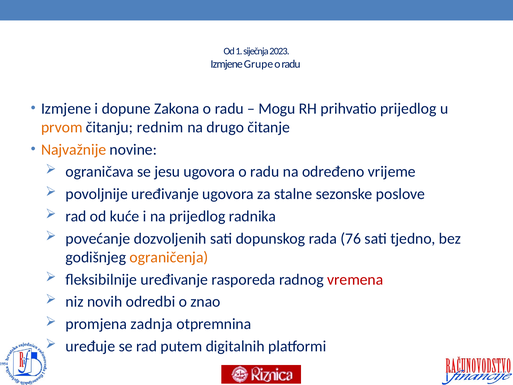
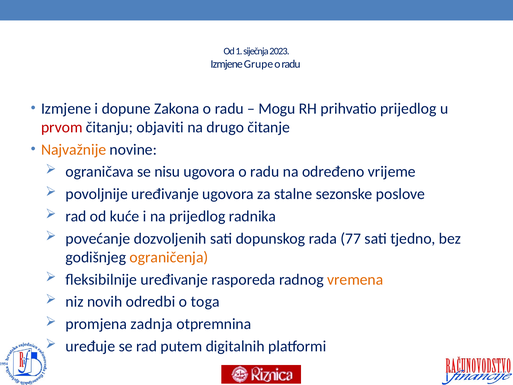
prvom colour: orange -> red
rednim: rednim -> objaviti
jesu: jesu -> nisu
76: 76 -> 77
vremena colour: red -> orange
znao: znao -> toga
